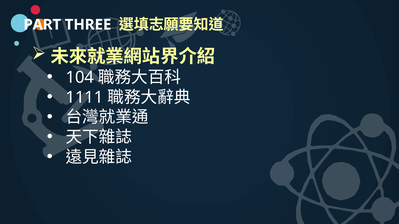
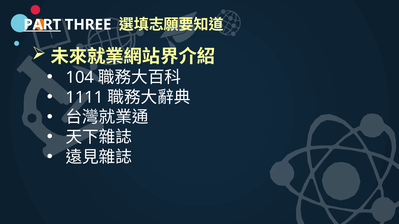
PART underline: none -> present
